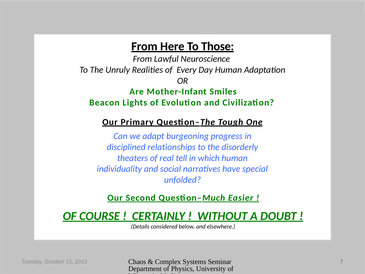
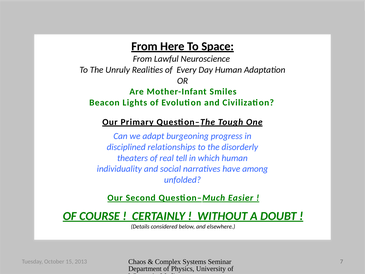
Those: Those -> Space
special: special -> among
